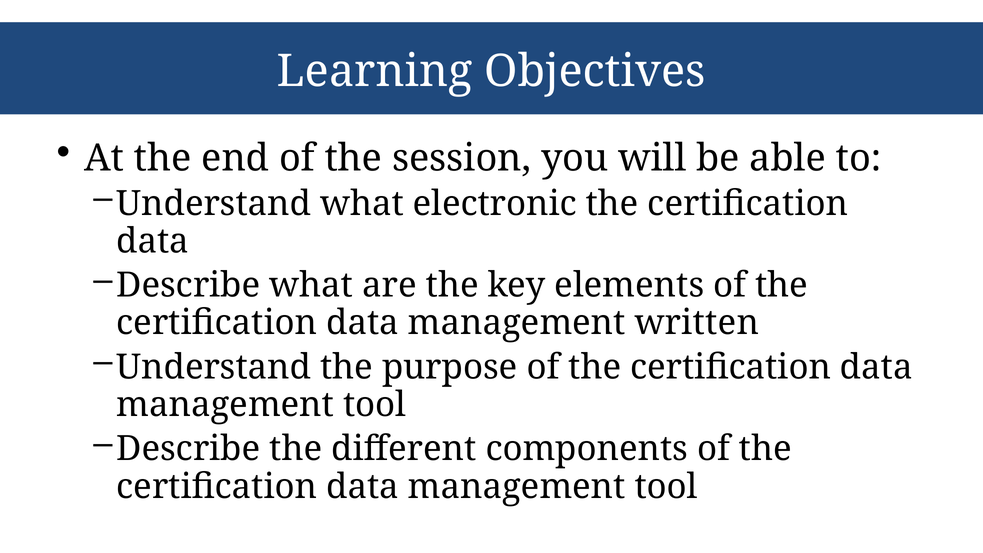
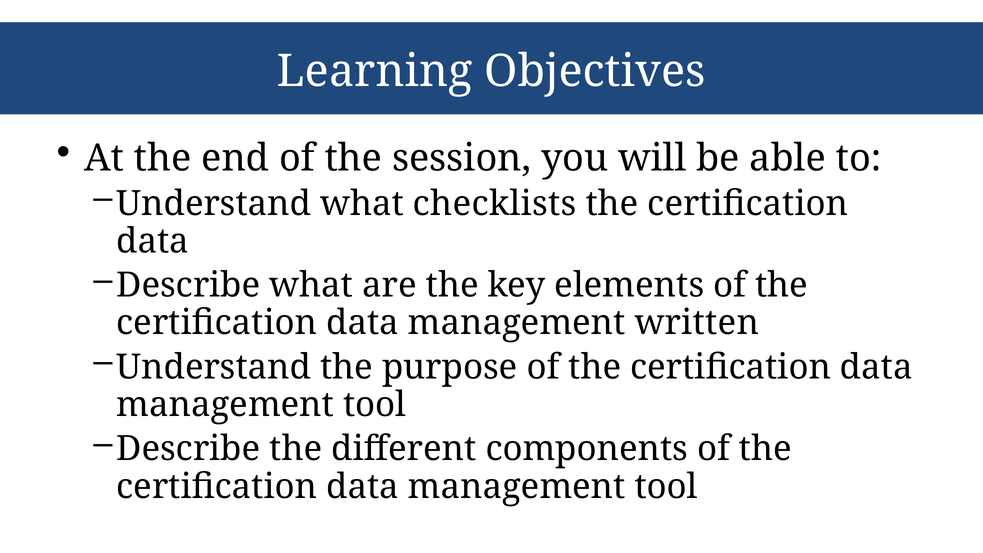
electronic: electronic -> checklists
